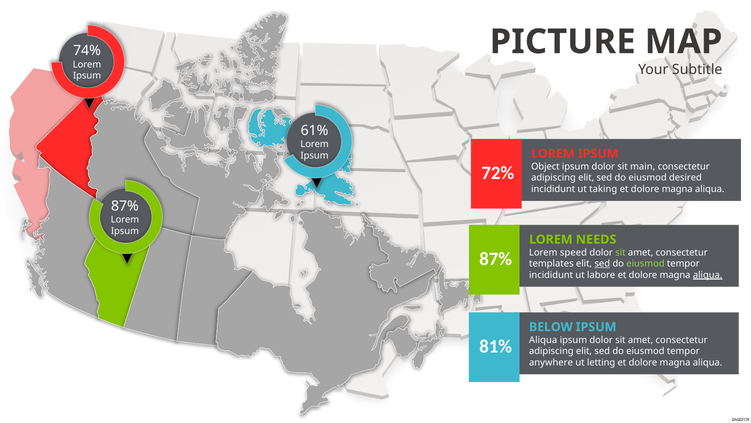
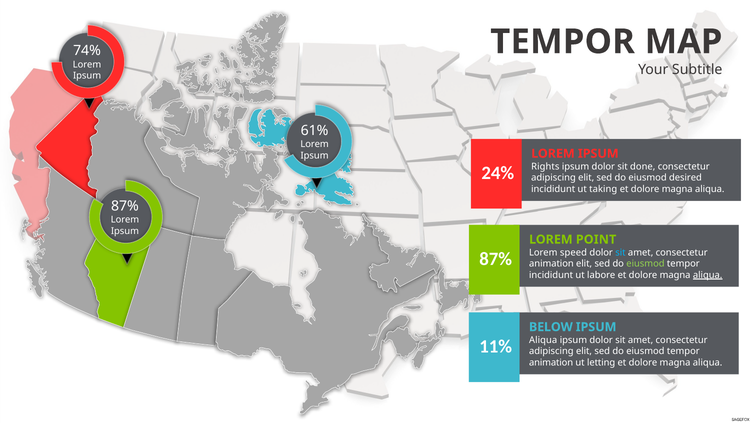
PICTURE at (563, 42): PICTURE -> TEMPOR
Object: Object -> Rights
main: main -> done
72%: 72% -> 24%
NEEDS: NEEDS -> POINT
sit at (620, 252) colour: light green -> light blue
templates at (551, 263): templates -> animation
sed at (602, 263) underline: present -> none
81%: 81% -> 11%
anywhere at (551, 362): anywhere -> animation
